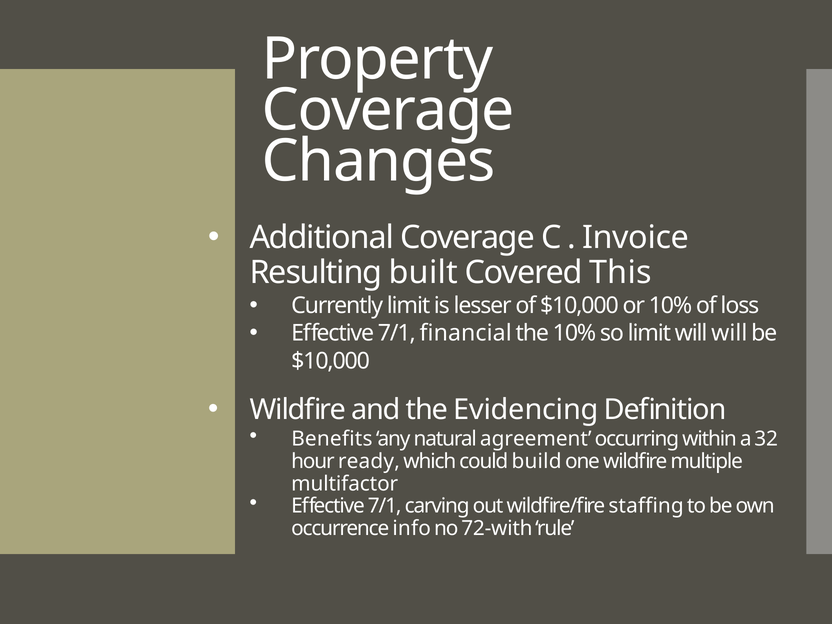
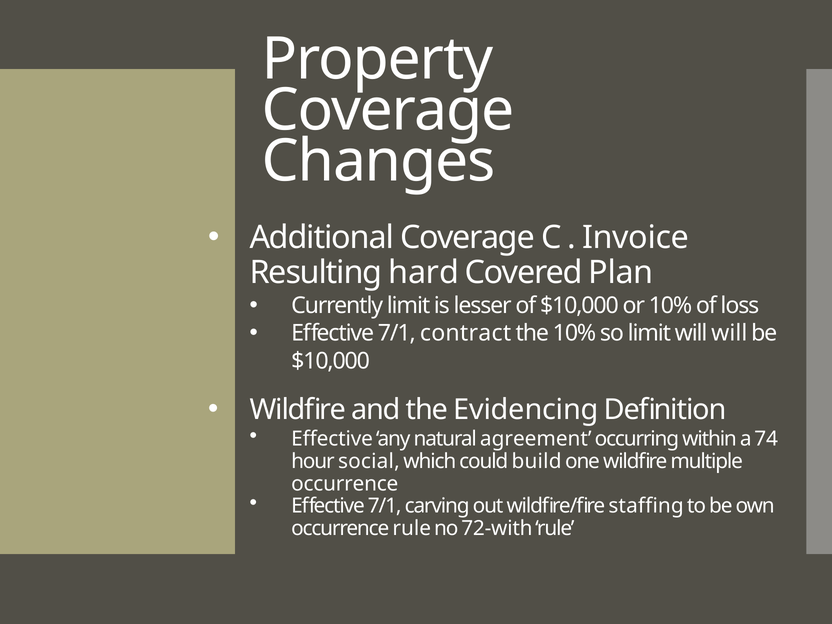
built: built -> hard
This: This -> Plan
financial: financial -> contract
Benefits at (332, 439): Benefits -> Effective
32: 32 -> 74
ready: ready -> social
multifactor at (345, 484): multifactor -> occurrence
occurrence info: info -> rule
